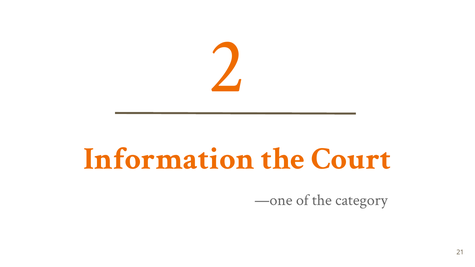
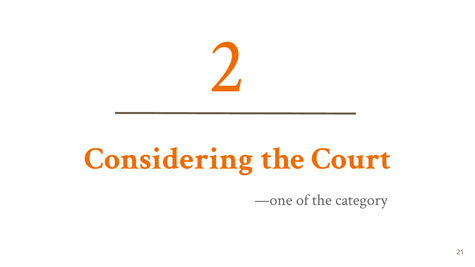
Information: Information -> Considering
